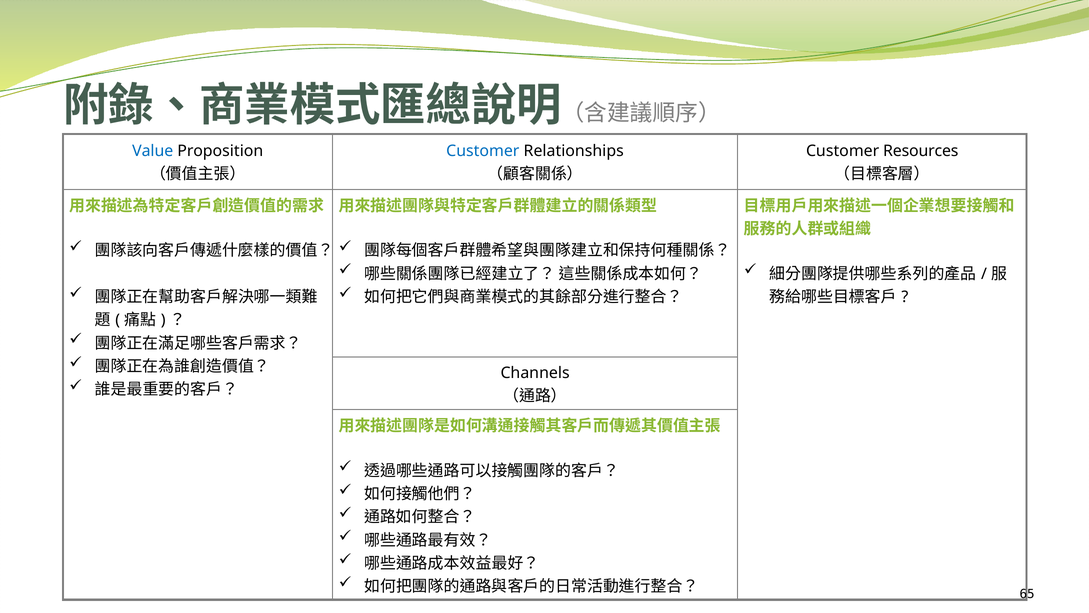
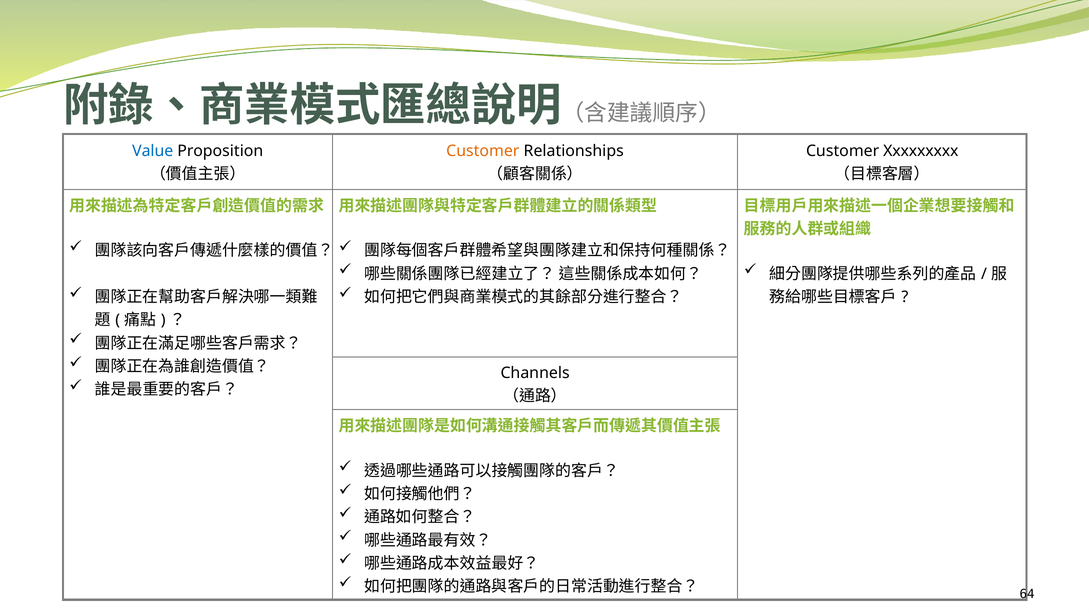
Customer at (483, 151) colour: blue -> orange
Resources: Resources -> Xxxxxxxxx
65: 65 -> 64
